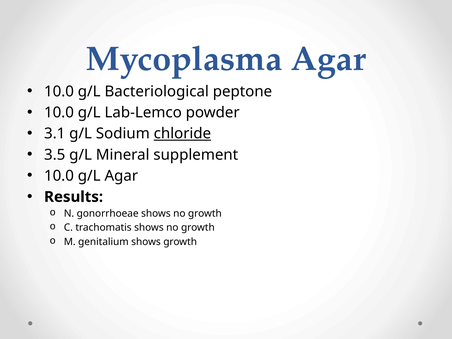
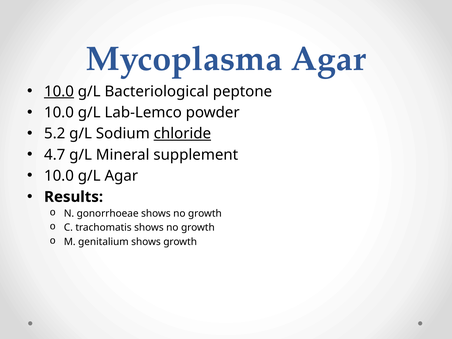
10.0 at (59, 91) underline: none -> present
3.1: 3.1 -> 5.2
3.5: 3.5 -> 4.7
